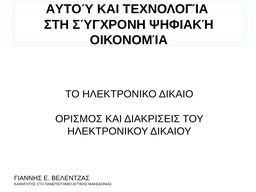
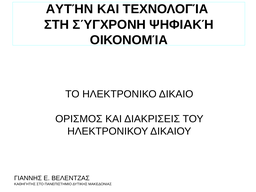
ΑΥΤΟΎ: ΑΥΤΟΎ -> ΑΥΤΉΝ
